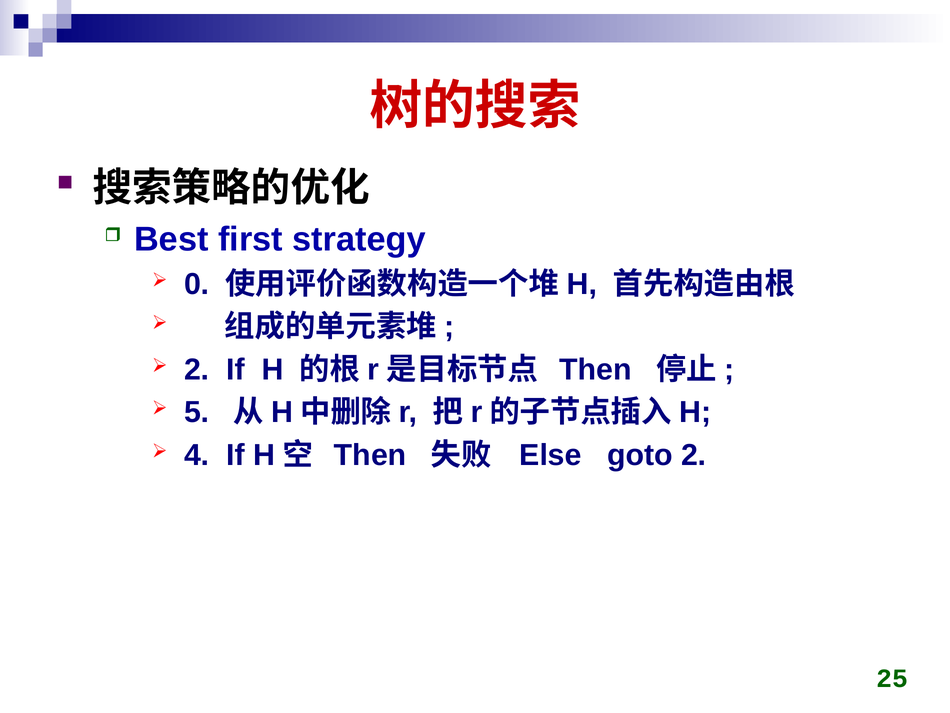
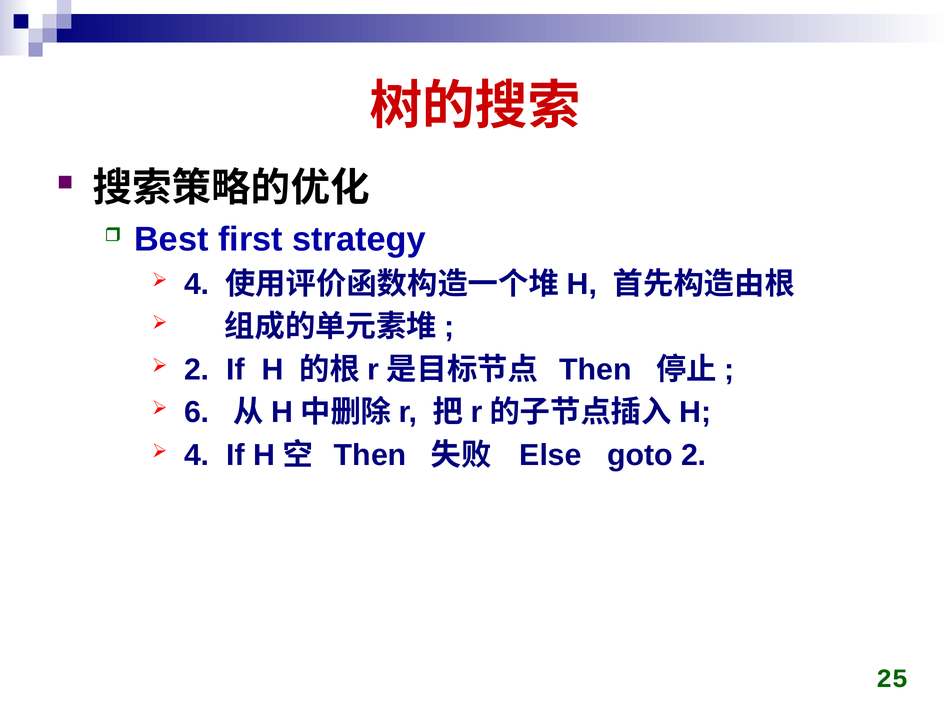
0 at (197, 284): 0 -> 4
5: 5 -> 6
